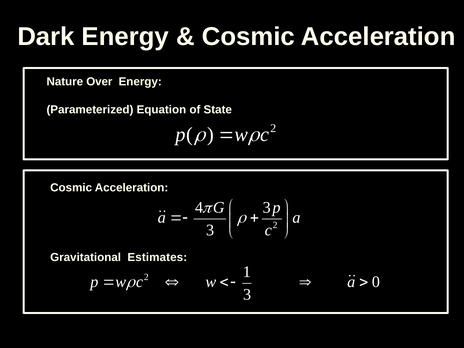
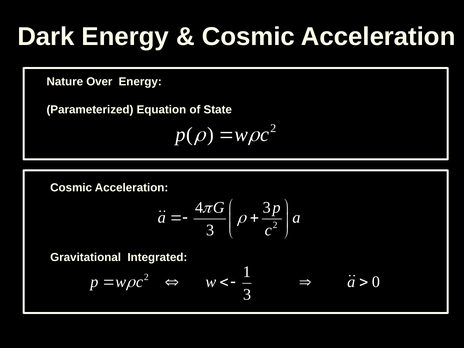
Estimates: Estimates -> Integrated
